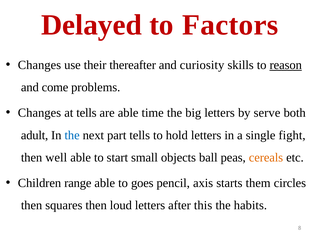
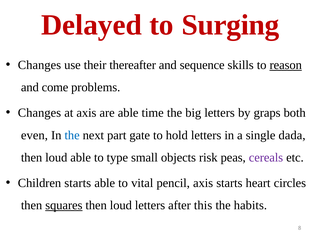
Factors: Factors -> Surging
curiosity: curiosity -> sequence
at tells: tells -> axis
serve: serve -> graps
adult: adult -> even
part tells: tells -> gate
fight: fight -> dada
well at (56, 158): well -> loud
start: start -> type
ball: ball -> risk
cereals colour: orange -> purple
Children range: range -> starts
goes: goes -> vital
them: them -> heart
squares underline: none -> present
